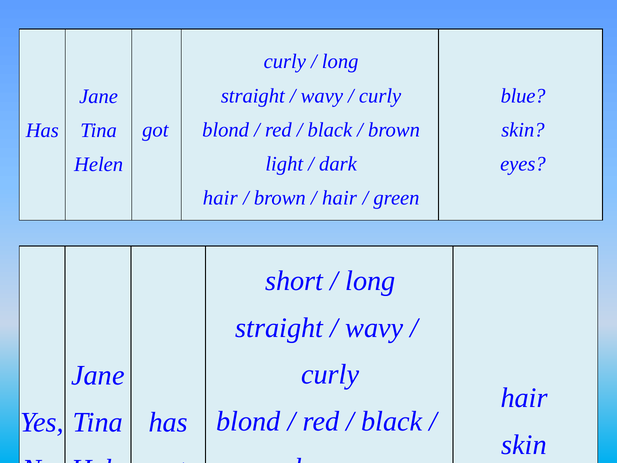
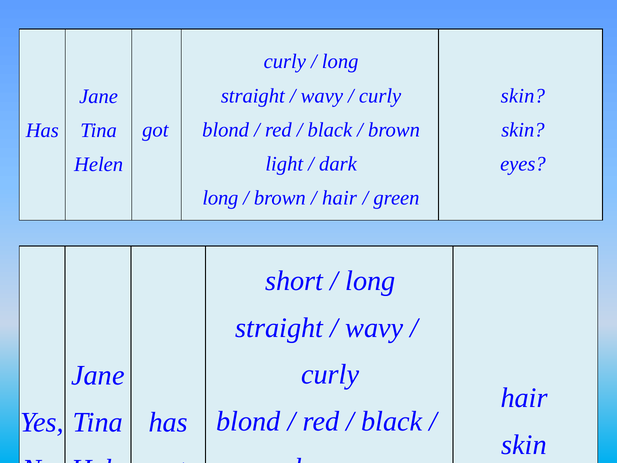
blue at (523, 96): blue -> skin
hair at (220, 198): hair -> long
